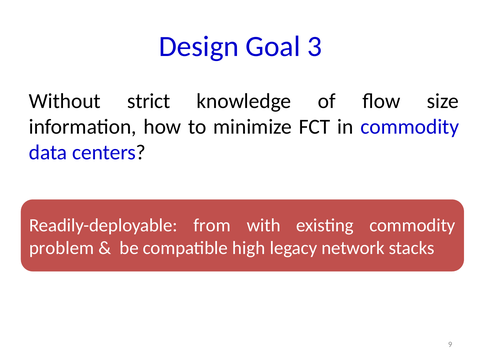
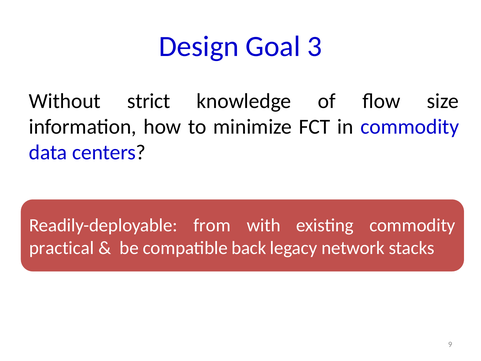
problem: problem -> practical
high: high -> back
